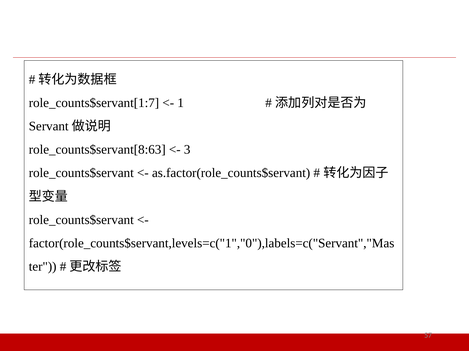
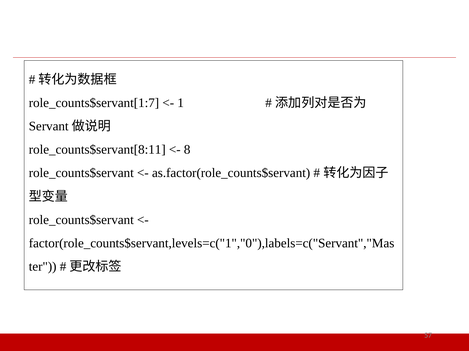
role_counts$servant[8:63: role_counts$servant[8:63 -> role_counts$servant[8:11
3: 3 -> 8
